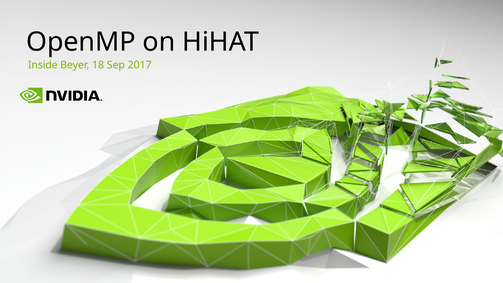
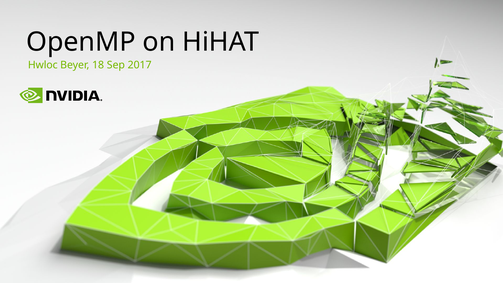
Inside: Inside -> Hwloc
